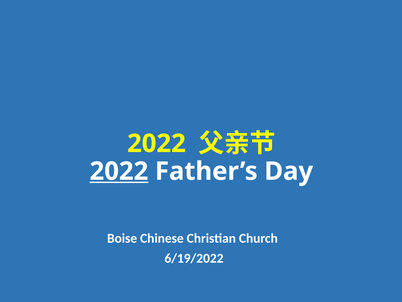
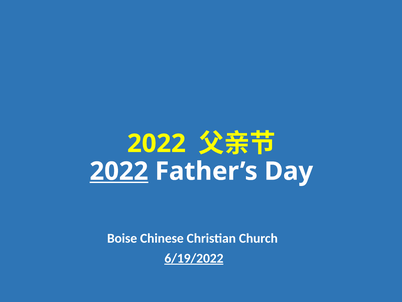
6/19/2022 underline: none -> present
